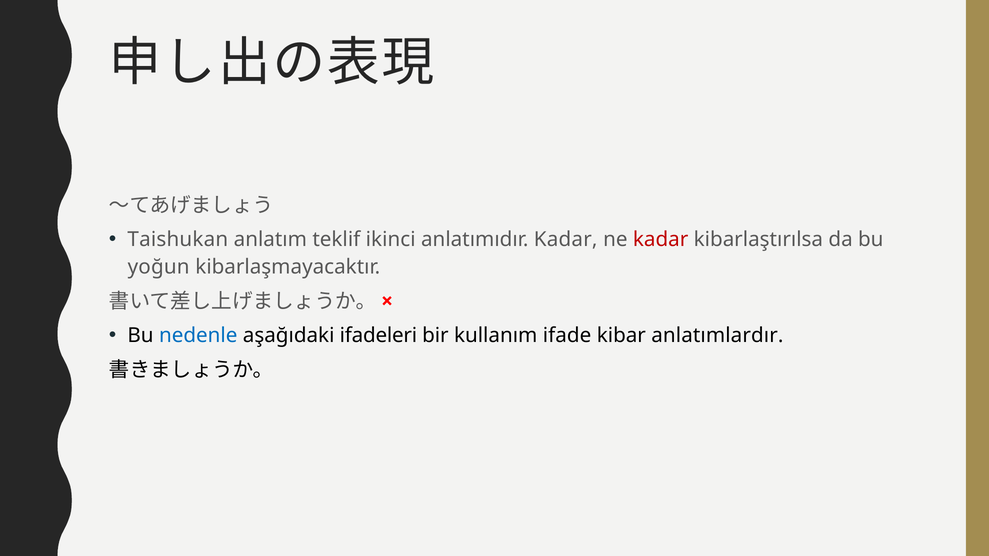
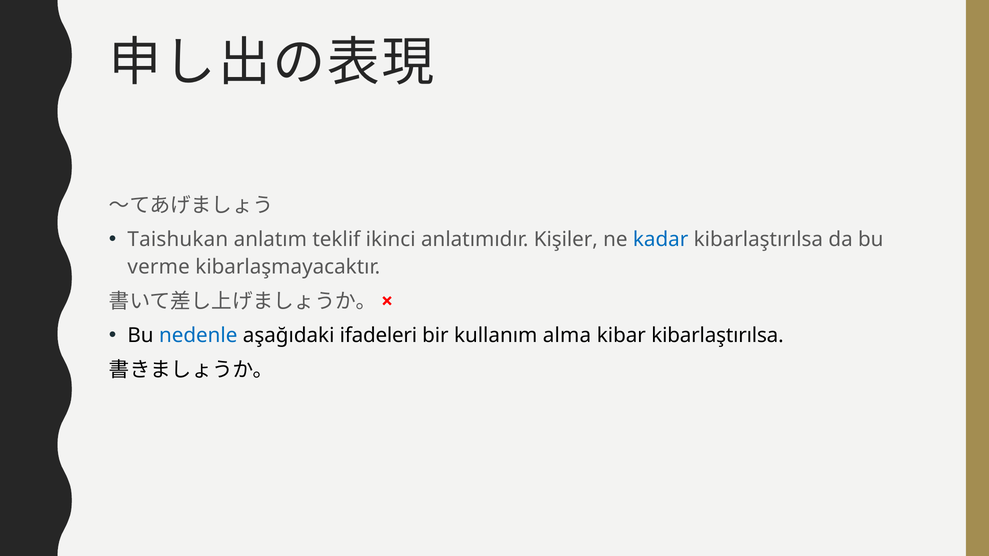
anlatımıdır Kadar: Kadar -> Kişiler
kadar at (661, 240) colour: red -> blue
yoğun: yoğun -> verme
ifade: ifade -> alma
kibar anlatımlardır: anlatımlardır -> kibarlaştırılsa
